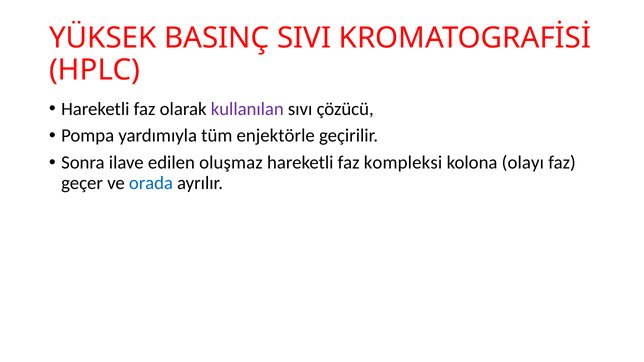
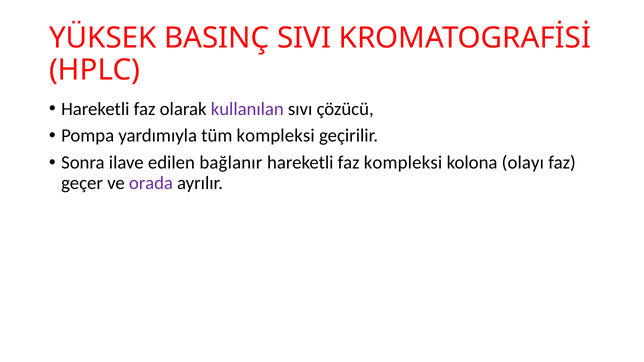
tüm enjektörle: enjektörle -> kompleksi
oluşmaz: oluşmaz -> bağlanır
orada colour: blue -> purple
